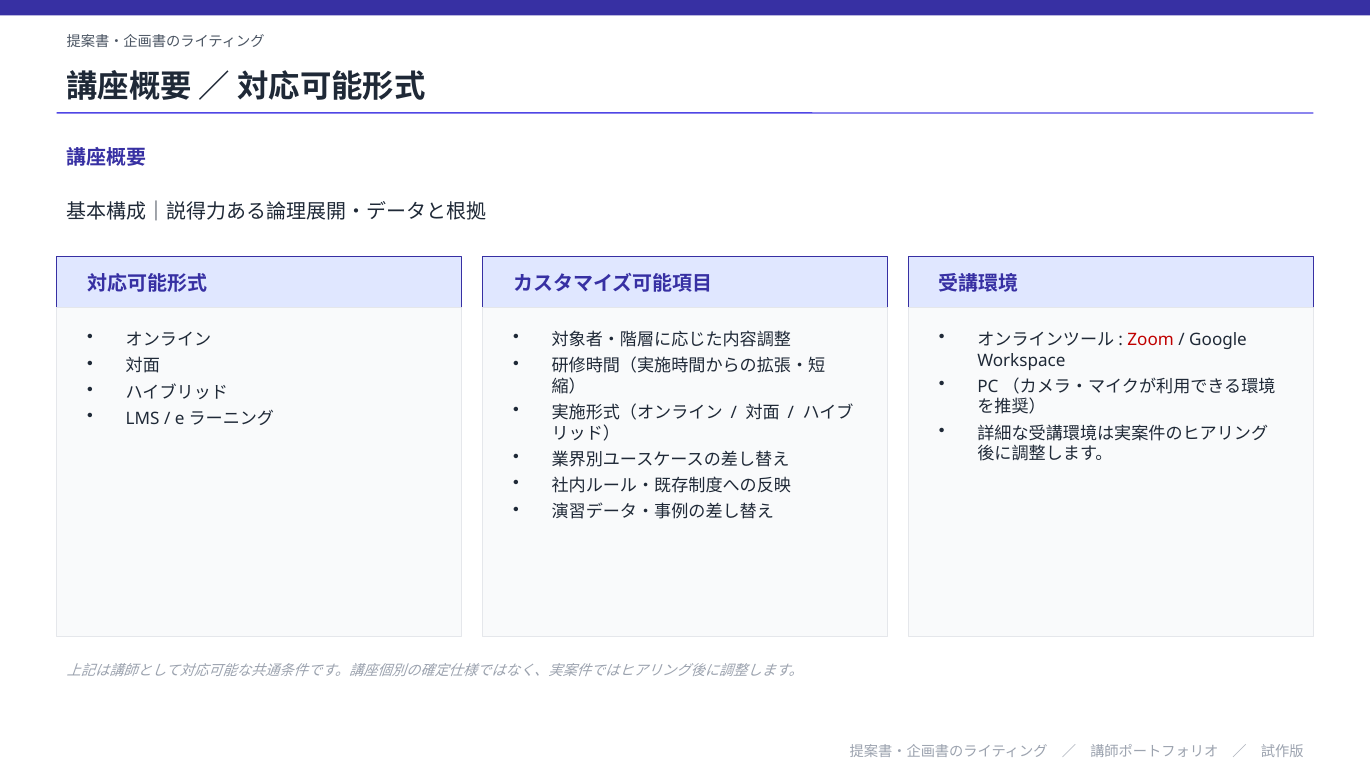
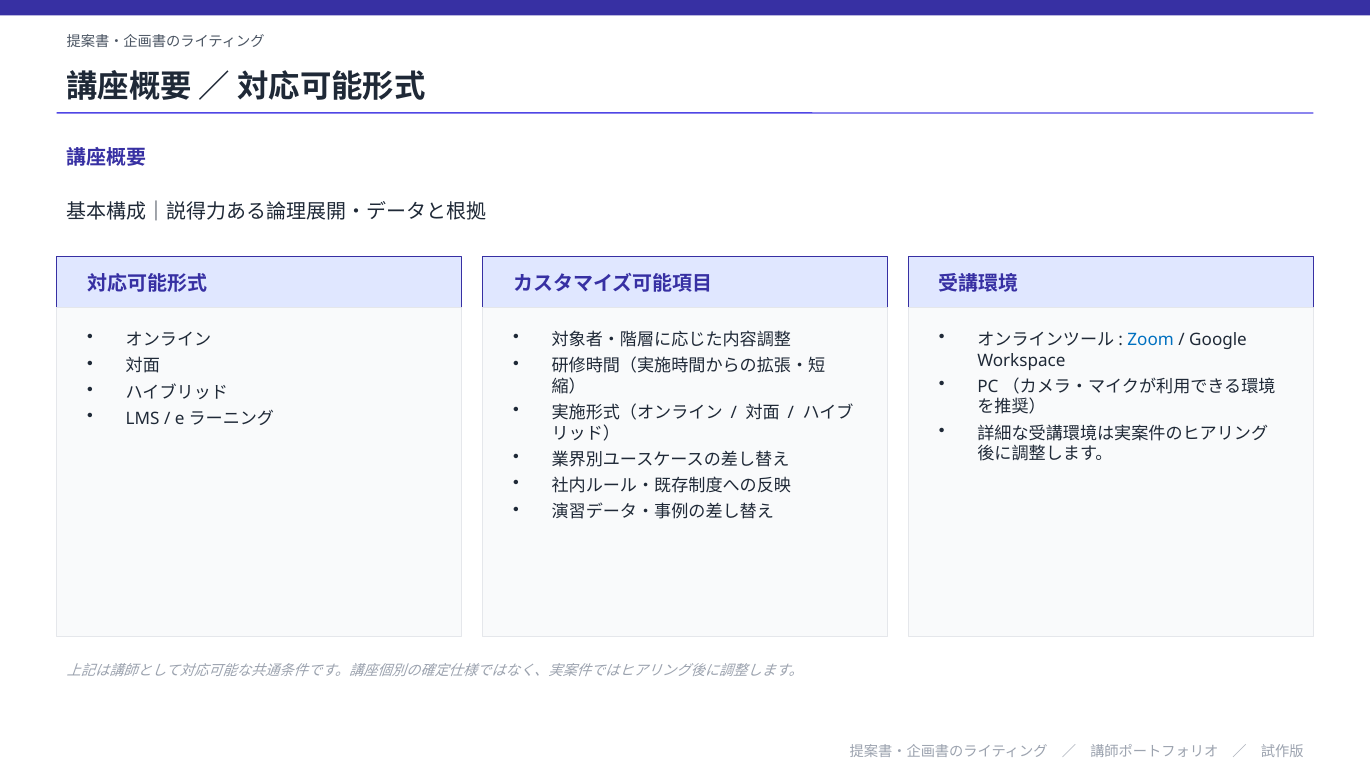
Zoom colour: red -> blue
